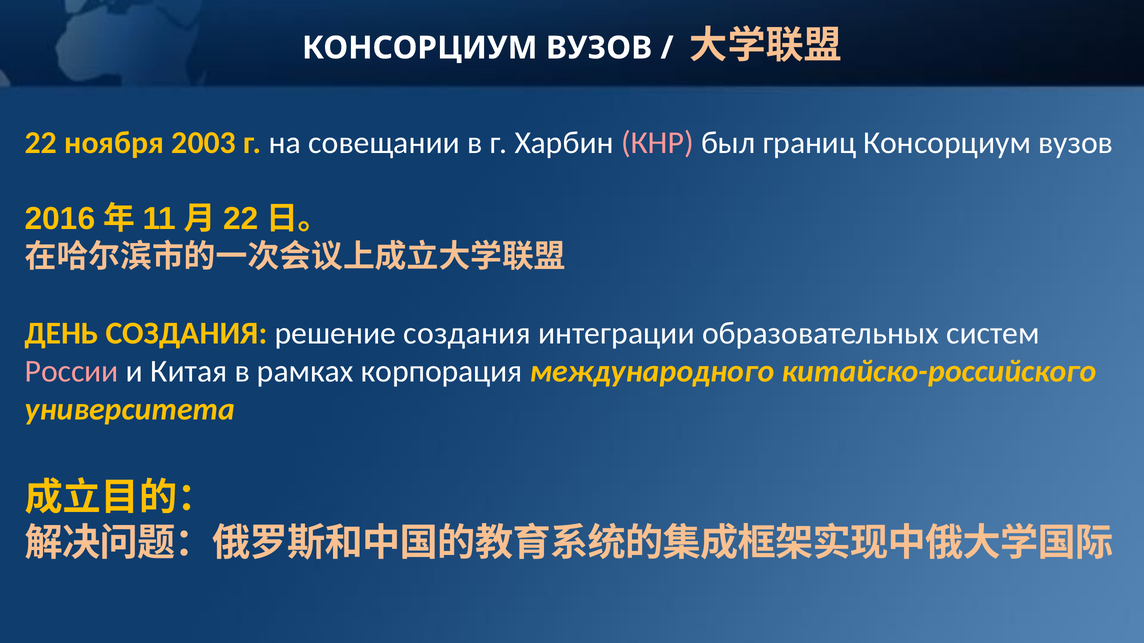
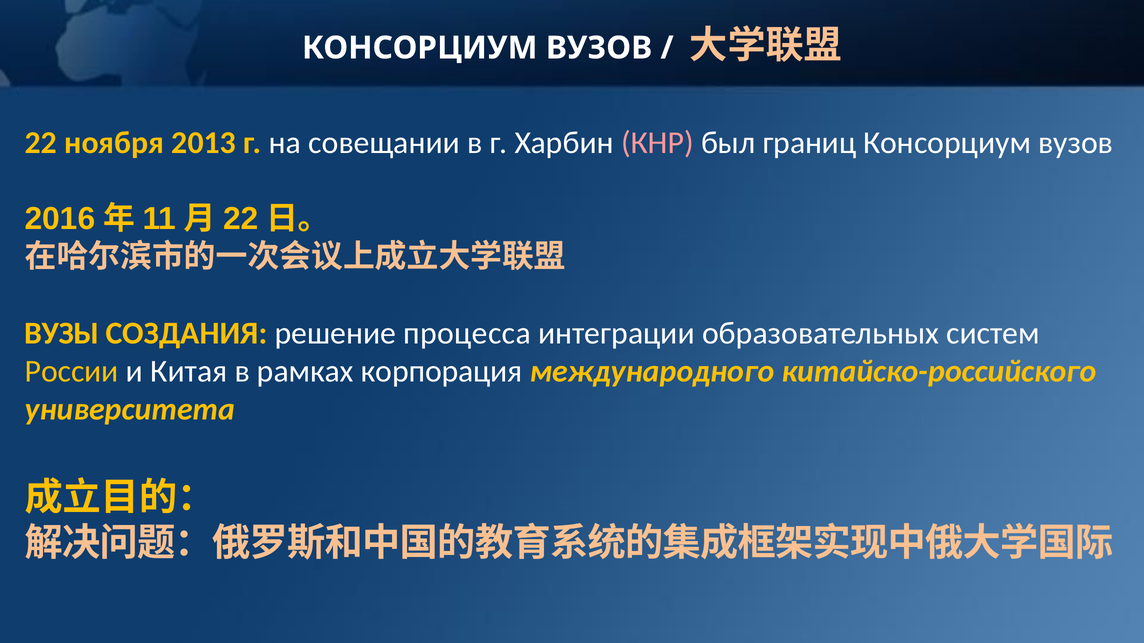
2003: 2003 -> 2013
ДЕНЬ: ДЕНЬ -> ВУЗЫ
решение создания: создания -> процесса
России colour: pink -> yellow
